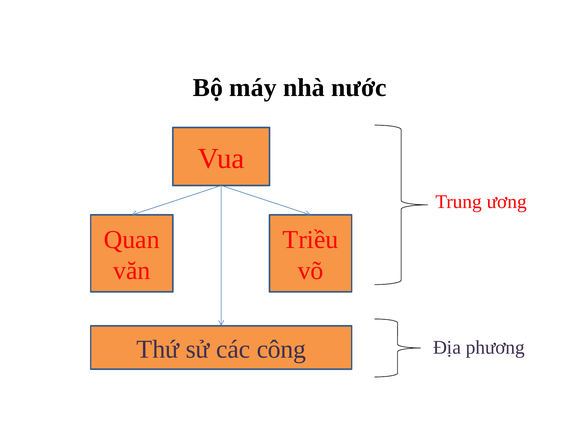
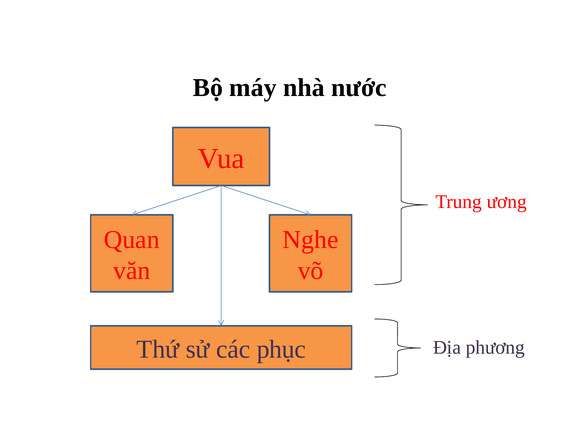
Triều: Triều -> Nghe
công: công -> phục
